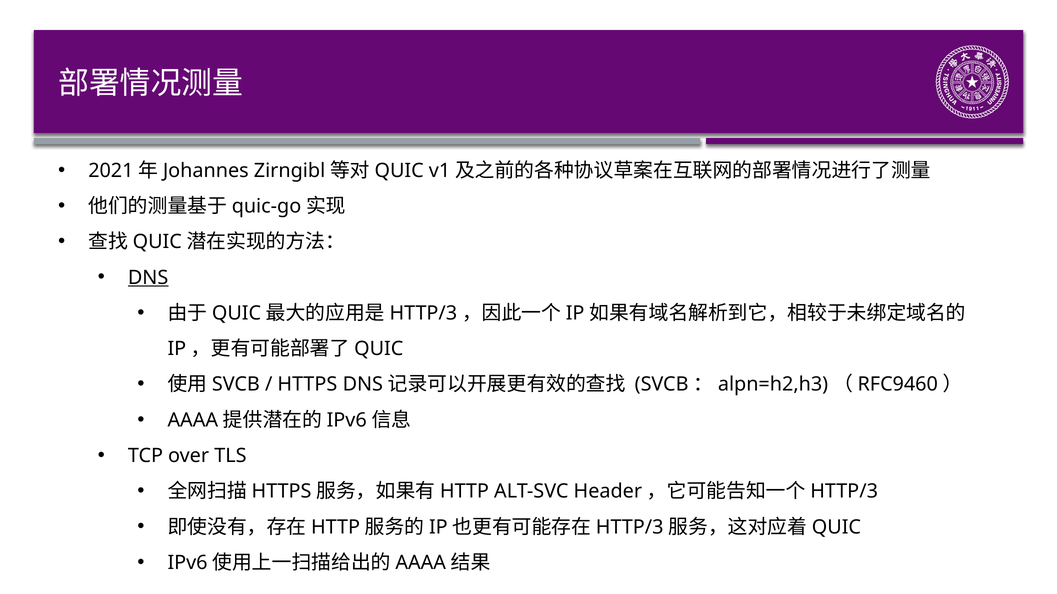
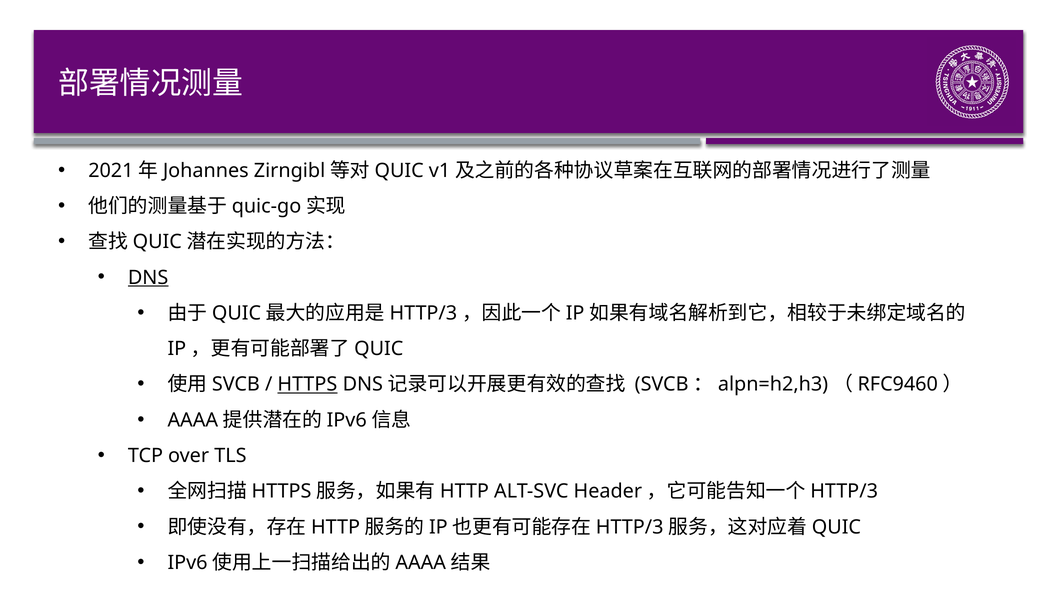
HTTPS underline: none -> present
